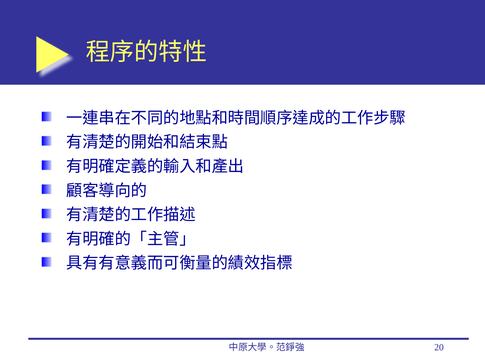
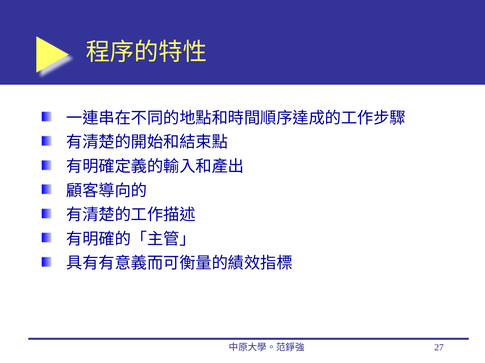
20: 20 -> 27
